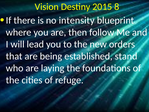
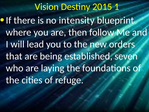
8: 8 -> 1
stand: stand -> seven
